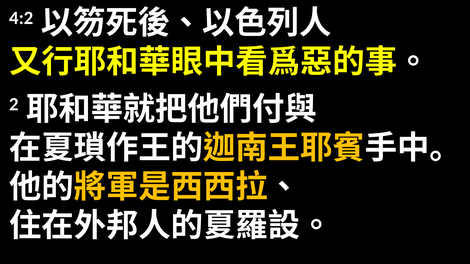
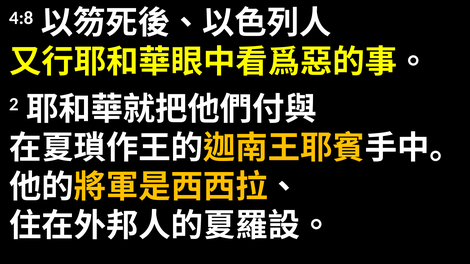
4:2: 4:2 -> 4:8
